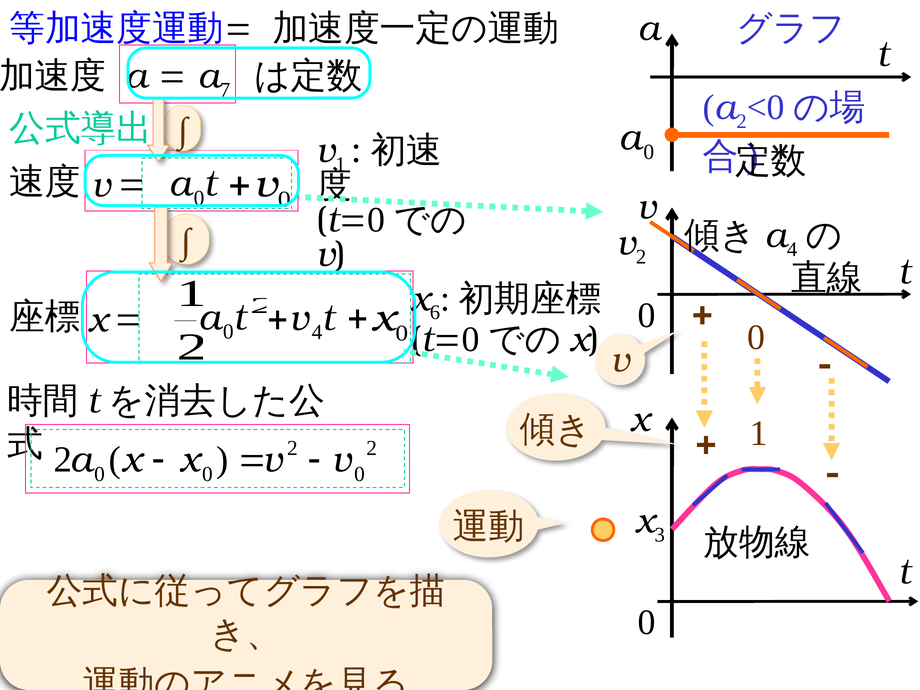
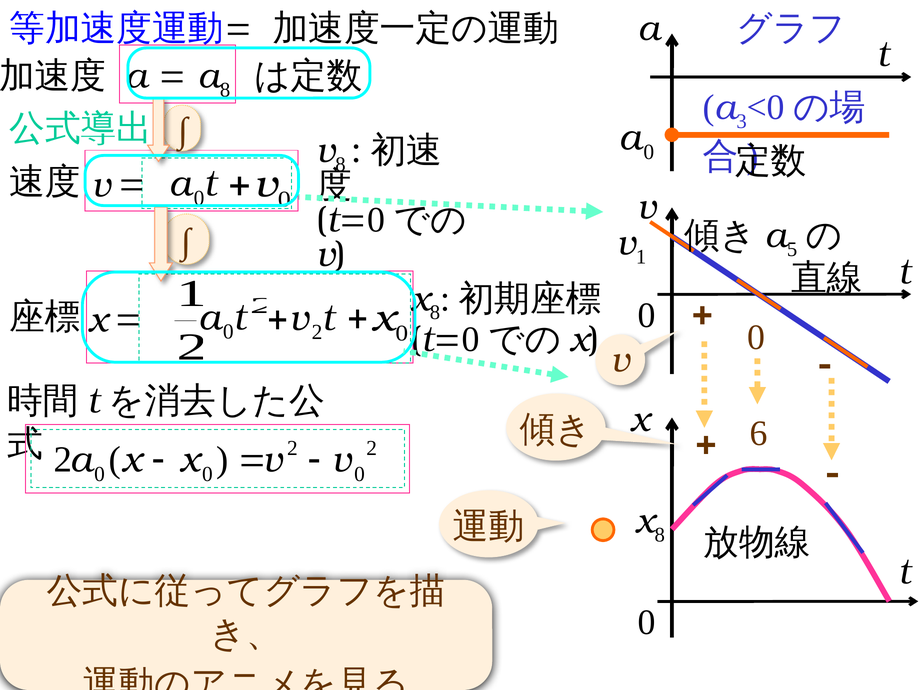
a 7: 7 -> 8
a 2: 2 -> 3
v 1: 1 -> 8
4 at (792, 249): 4 -> 5
2 at (641, 257): 2 -> 1
6 at (435, 313): 6 -> 8
4 at (317, 332): 4 -> 2
1 at (759, 433): 1 -> 6
3 at (660, 535): 3 -> 8
